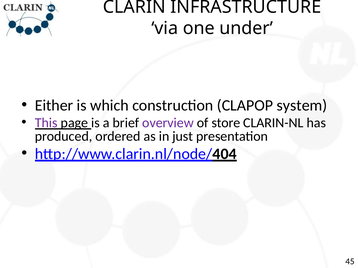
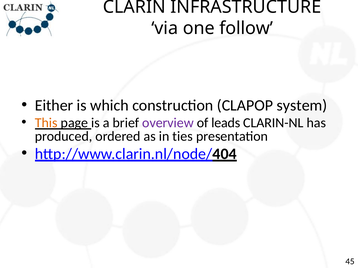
under: under -> follow
This colour: purple -> orange
store: store -> leads
just: just -> ties
